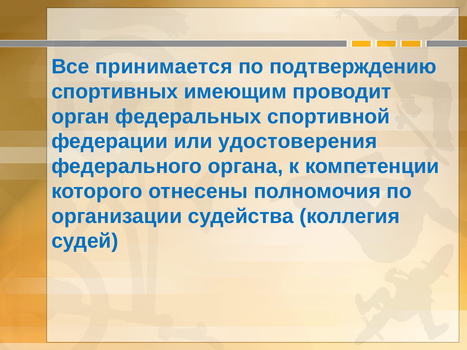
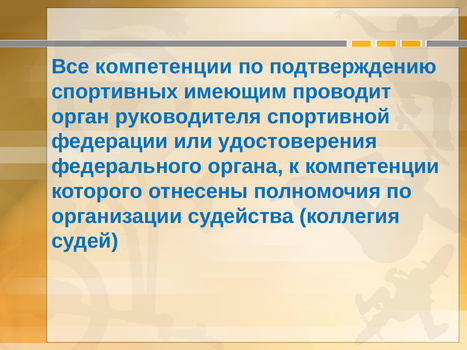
Все принимается: принимается -> компетенции
федеральных: федеральных -> руководителя
